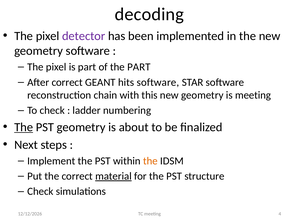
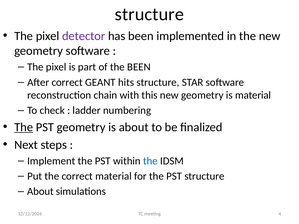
decoding at (149, 14): decoding -> structure
the PART: PART -> BEEN
hits software: software -> structure
is meeting: meeting -> material
the at (150, 161) colour: orange -> blue
material at (113, 176) underline: present -> none
Check at (40, 192): Check -> About
